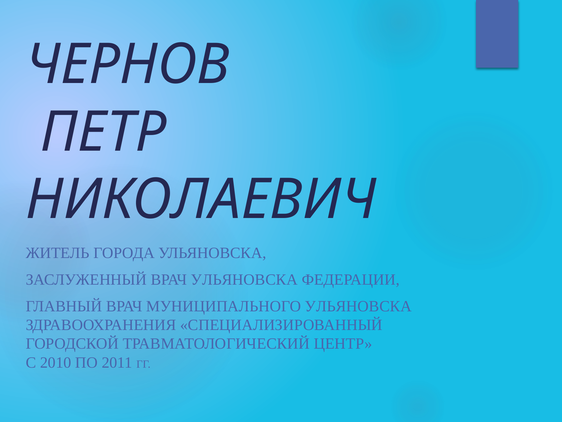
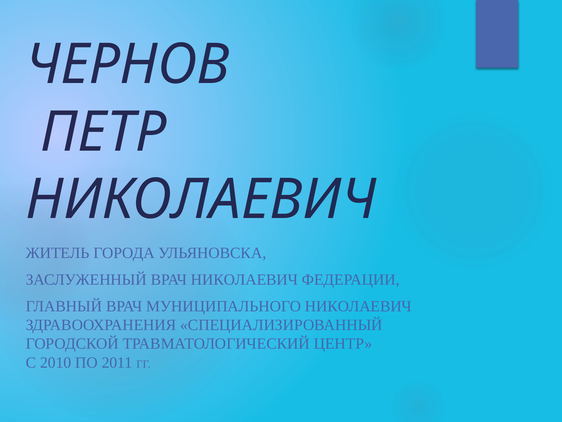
ВРАЧ УЛЬЯНОВСКА: УЛЬЯНОВСКА -> НИКОЛАЕВИЧ
МУНИЦИПАЛЬНОГО УЛЬЯНОВСКА: УЛЬЯНОВСКА -> НИКОЛАЕВИЧ
